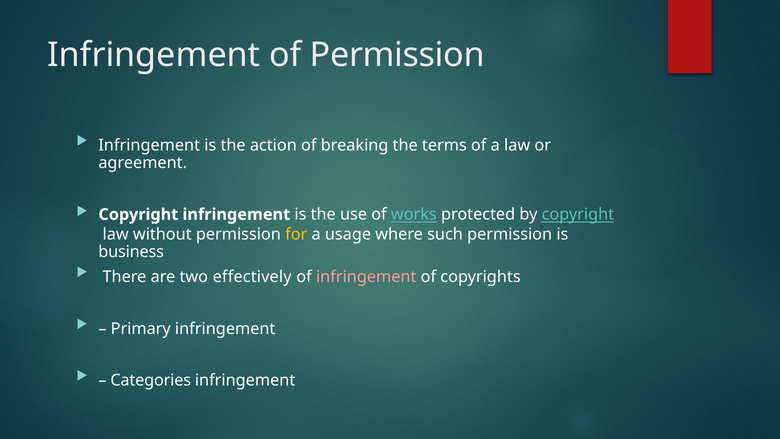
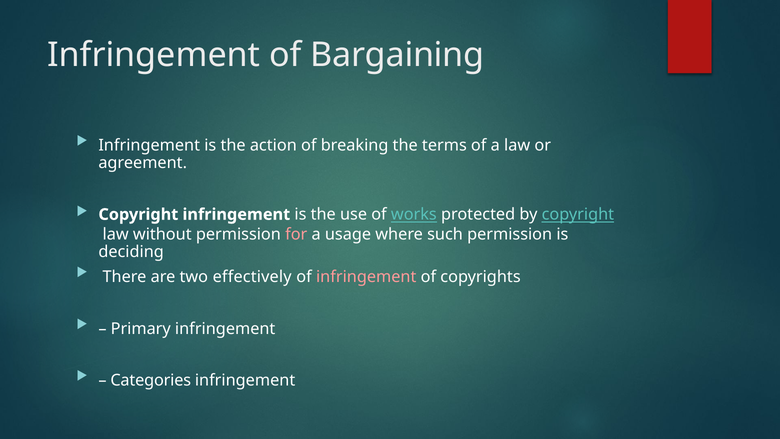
of Permission: Permission -> Bargaining
for colour: yellow -> pink
business: business -> deciding
